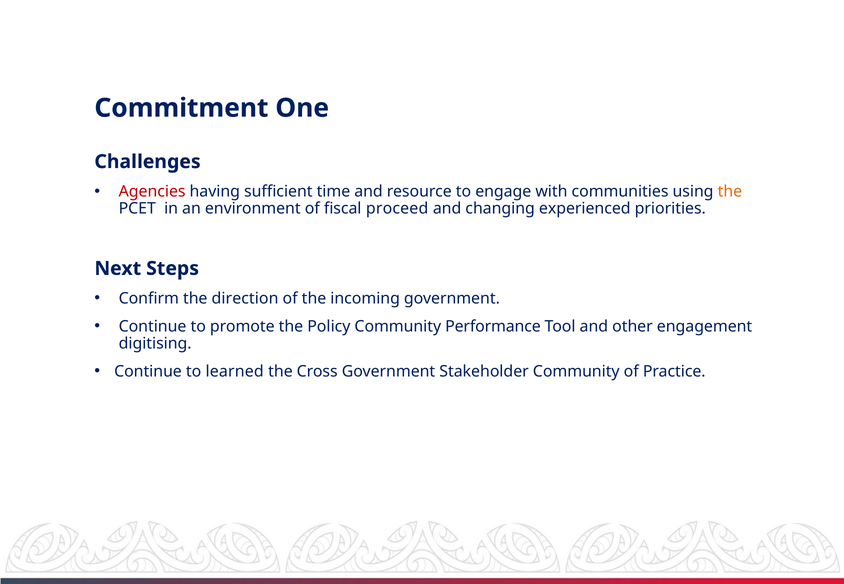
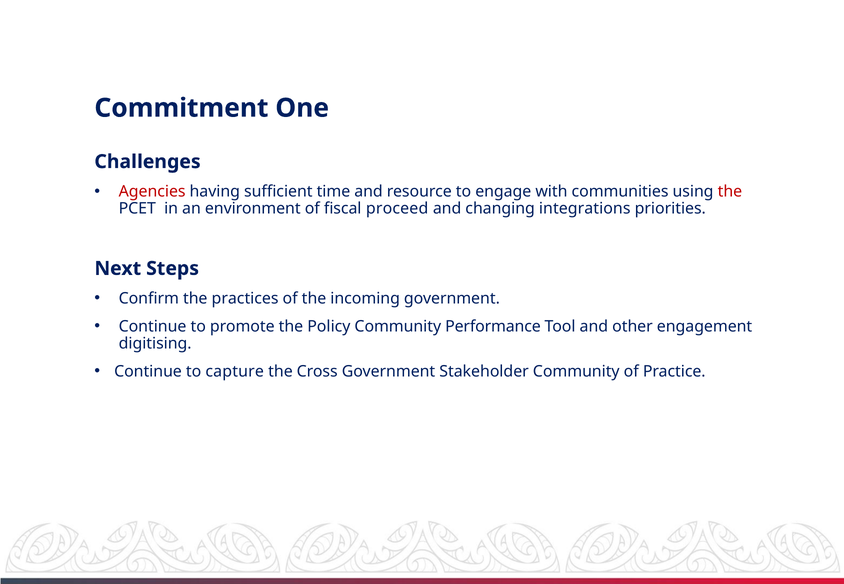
the at (730, 192) colour: orange -> red
experienced: experienced -> integrations
direction: direction -> practices
learned: learned -> capture
